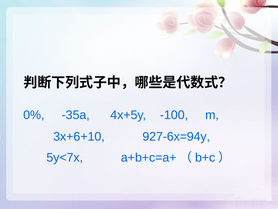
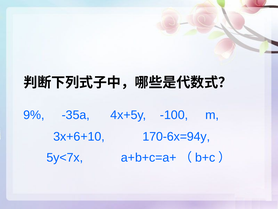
0%: 0% -> 9%
927-6x=94y: 927-6x=94y -> 170-6x=94y
